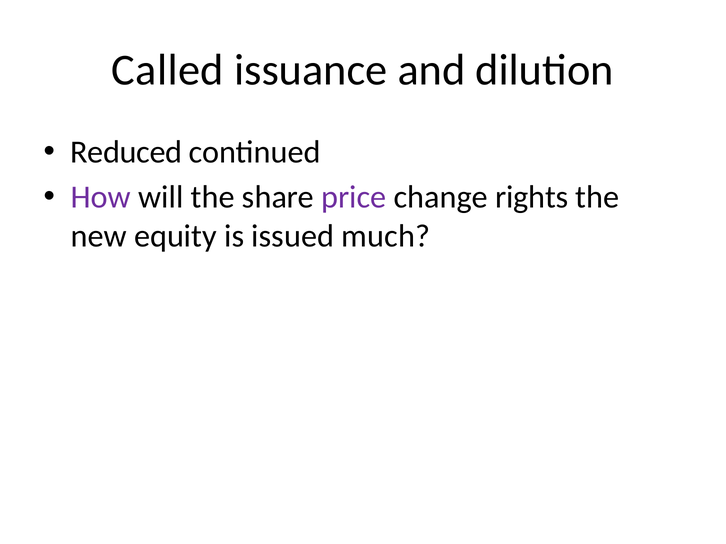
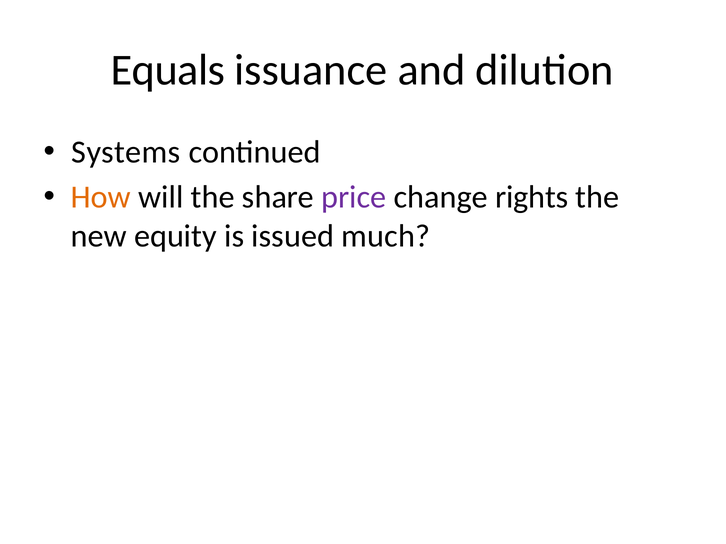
Called: Called -> Equals
Reduced: Reduced -> Systems
How colour: purple -> orange
